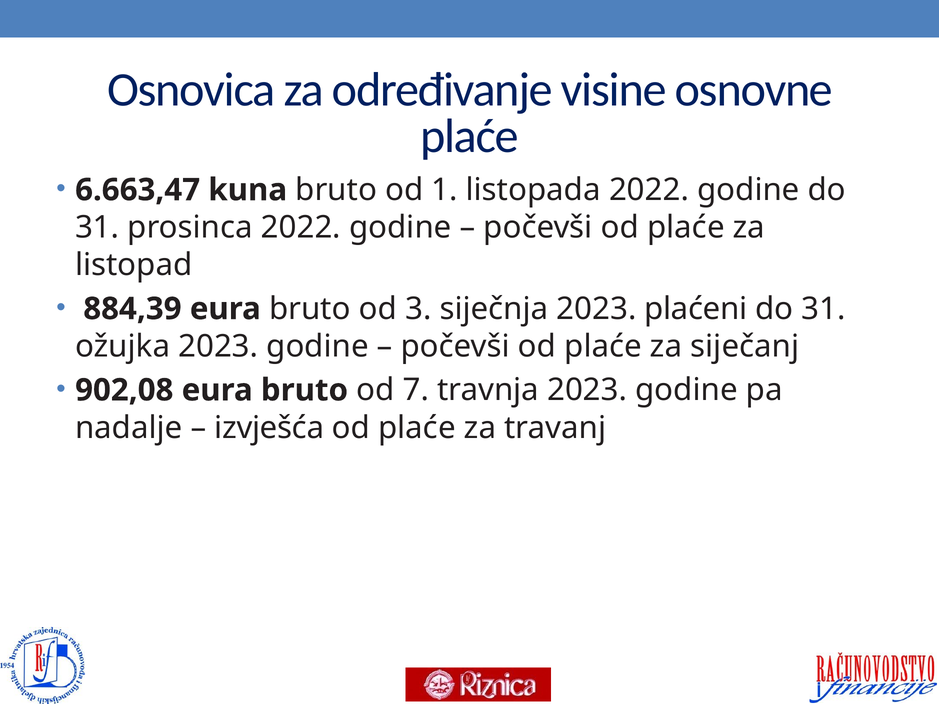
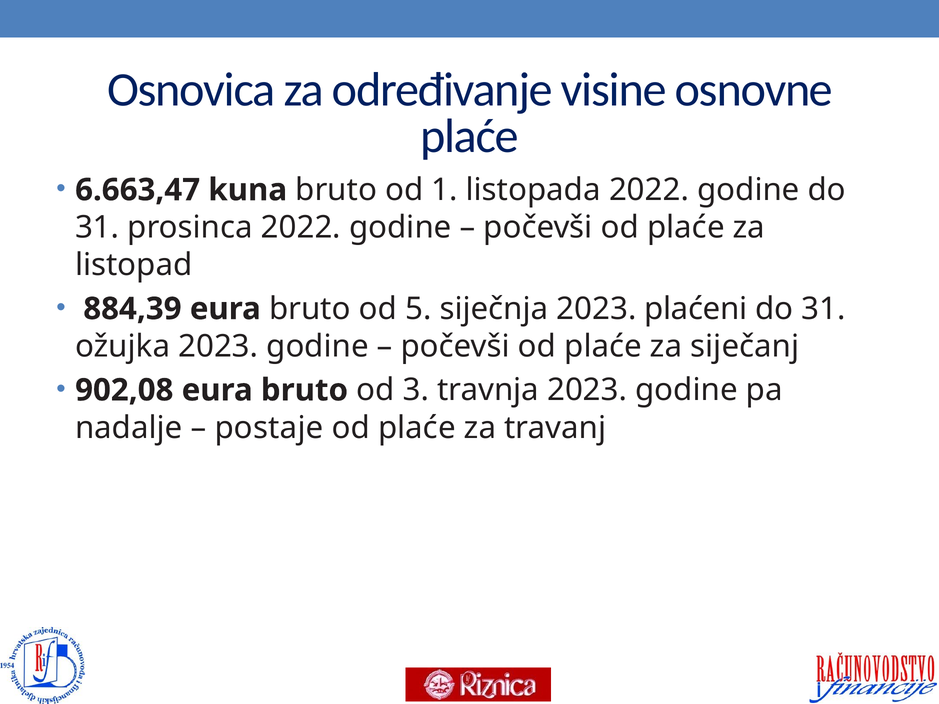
3: 3 -> 5
7: 7 -> 3
izvješća: izvješća -> postaje
